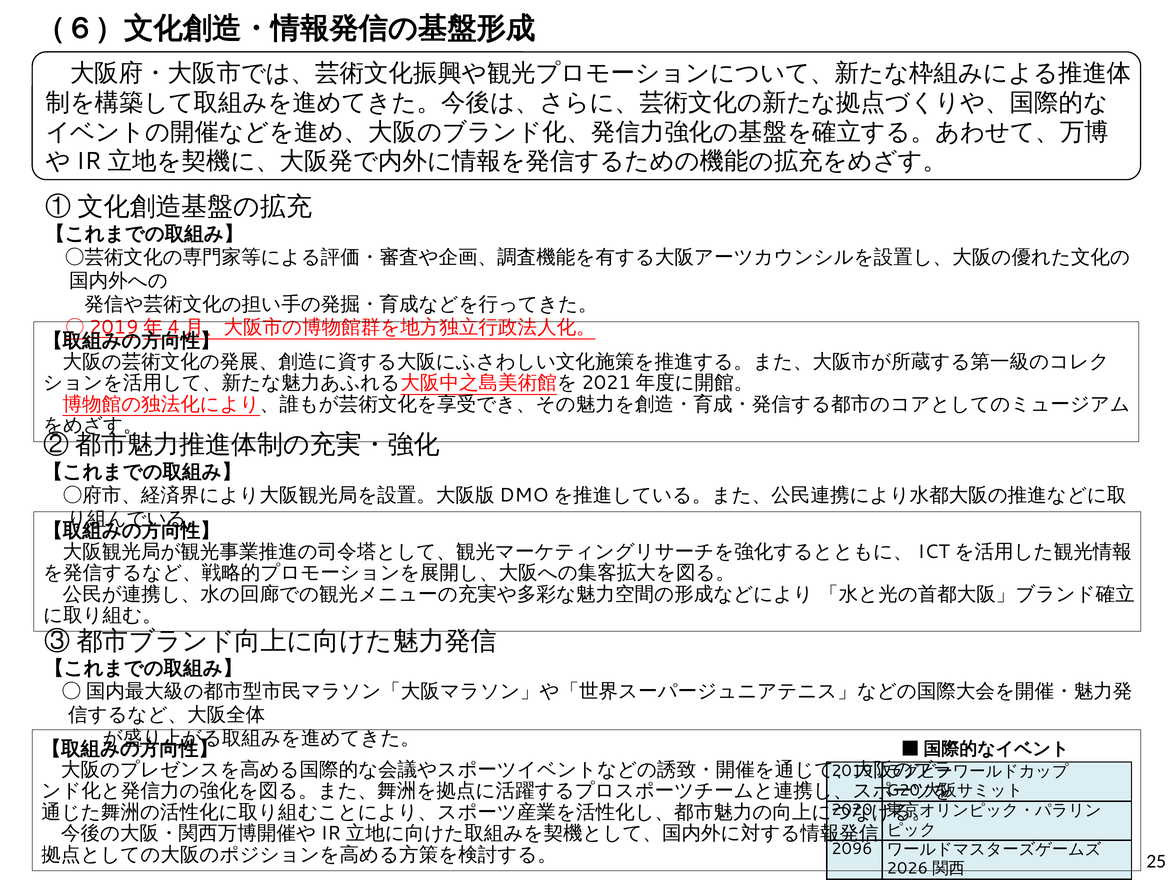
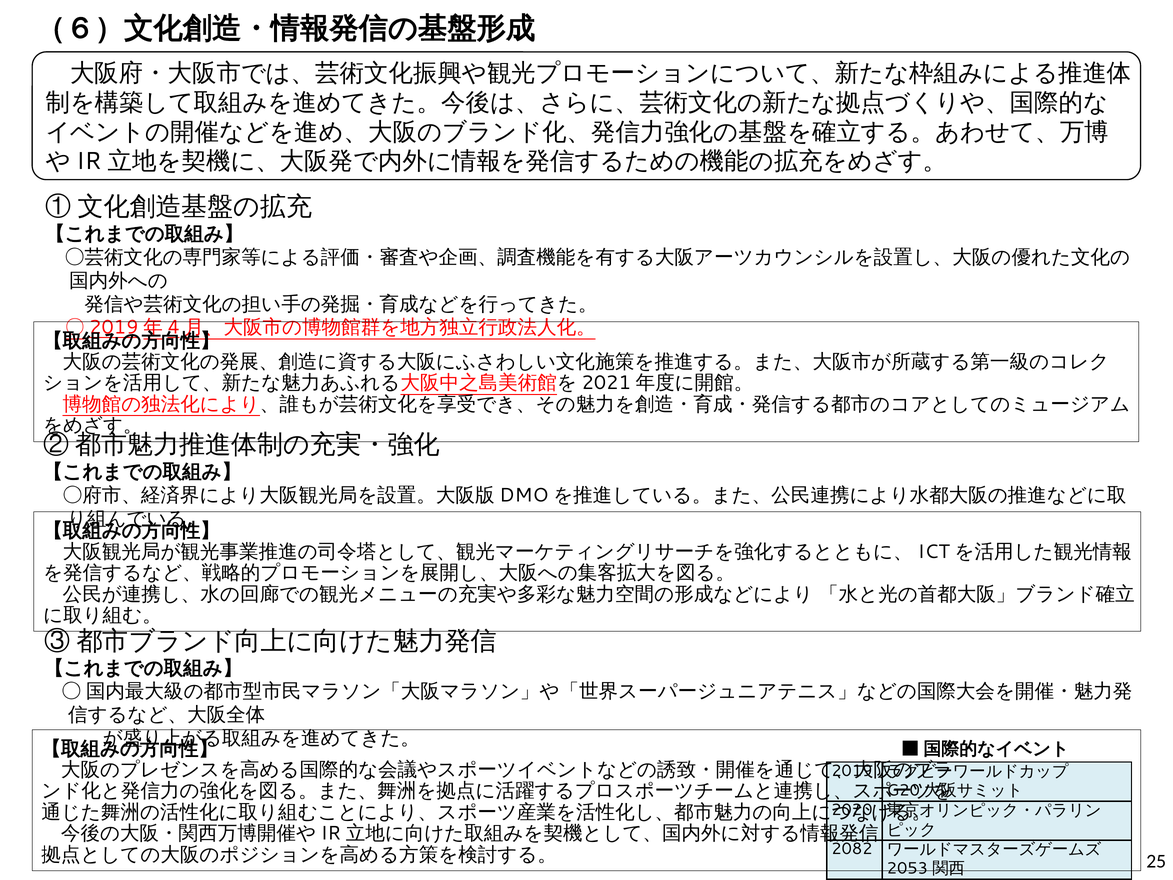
2096: 2096 -> 2082
2026: 2026 -> 2053
